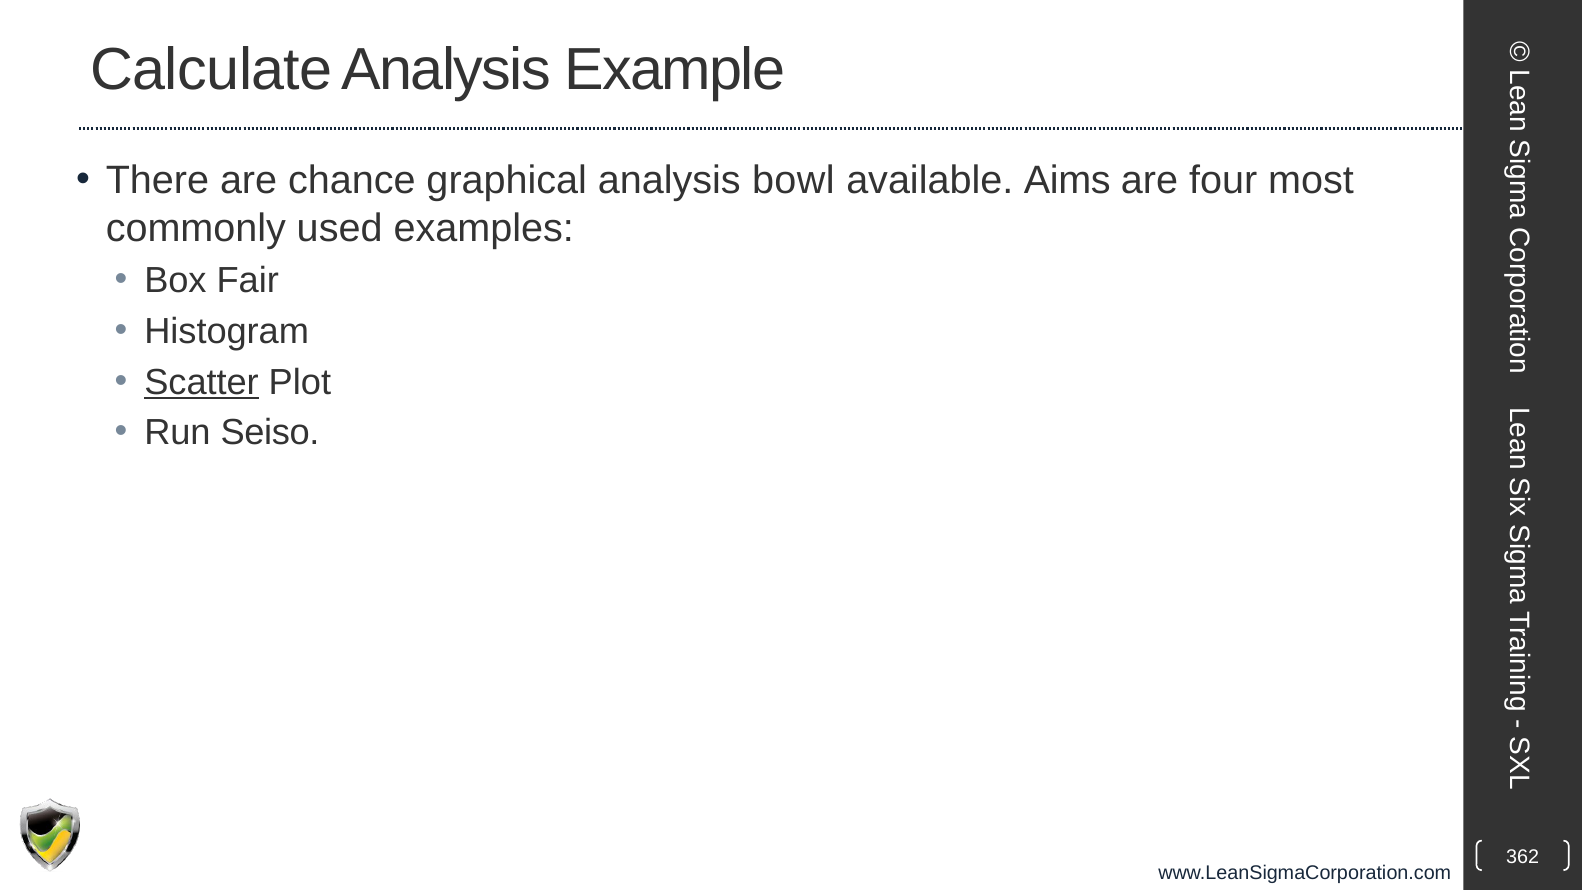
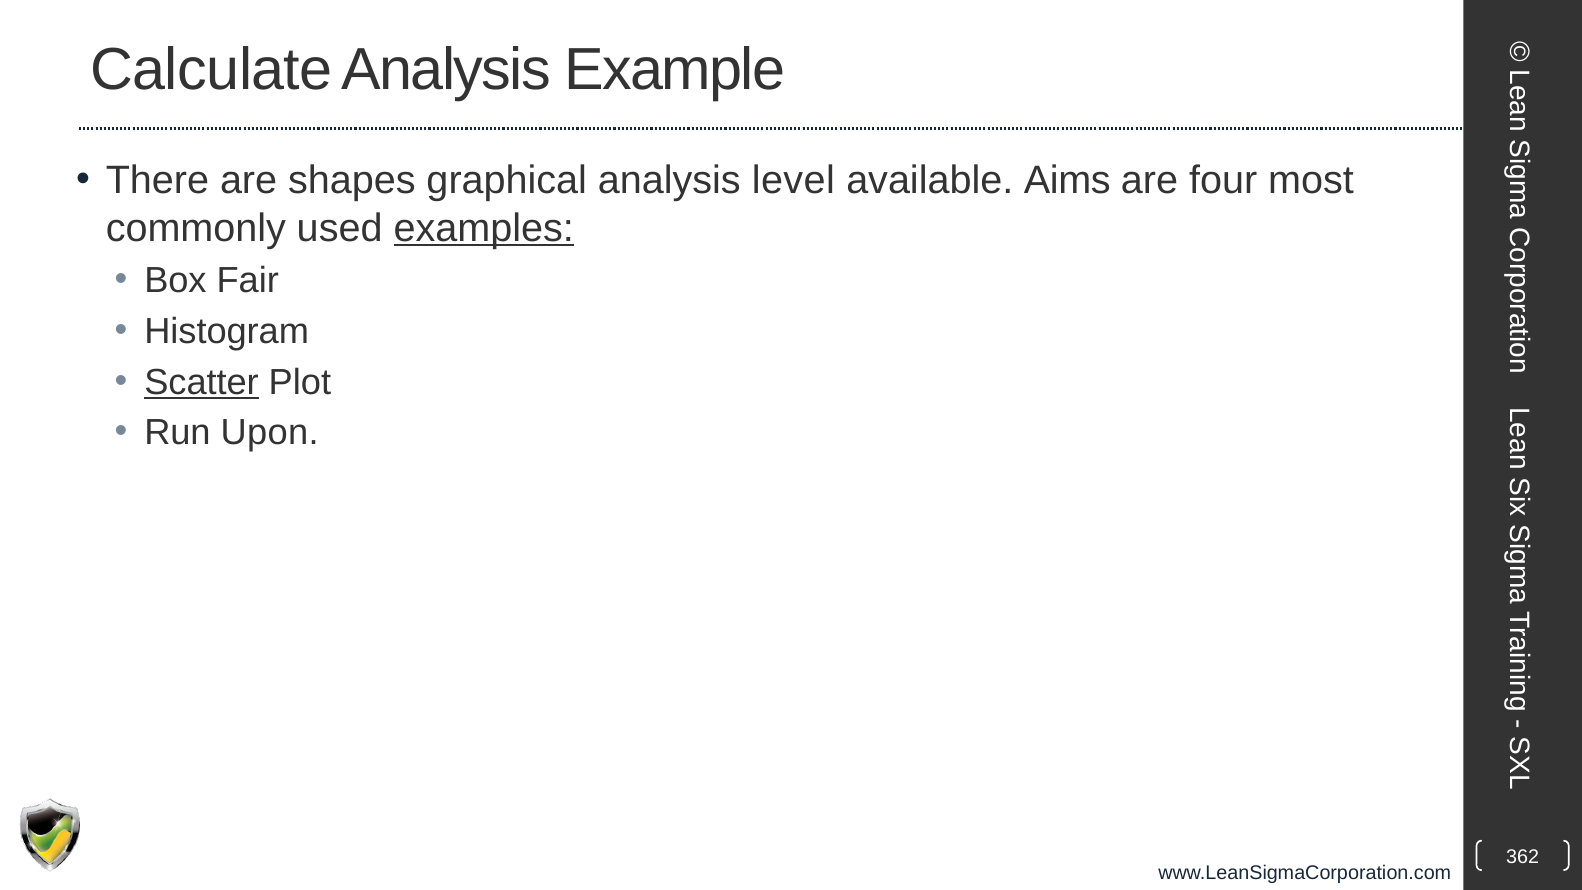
chance: chance -> shapes
bowl: bowl -> level
examples underline: none -> present
Seiso: Seiso -> Upon
